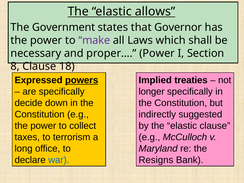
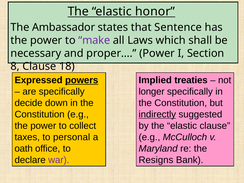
allows: allows -> honor
Government: Government -> Ambassador
Governor: Governor -> Sentence
indirectly underline: none -> present
terrorism: terrorism -> personal
long: long -> oath
war colour: blue -> purple
